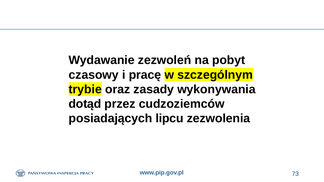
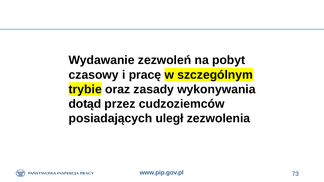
lipcu: lipcu -> uległ
